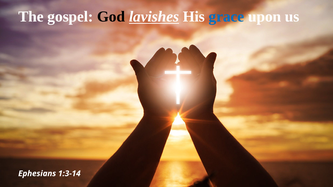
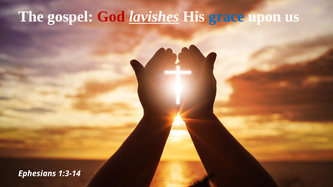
God colour: black -> red
